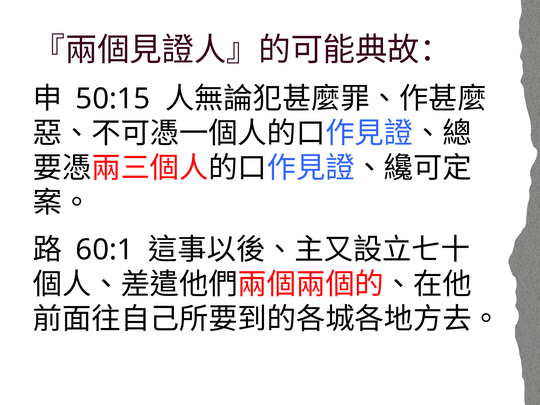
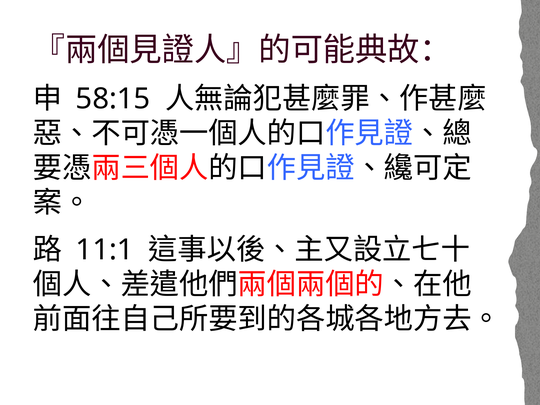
50:15: 50:15 -> 58:15
60:1: 60:1 -> 11:1
